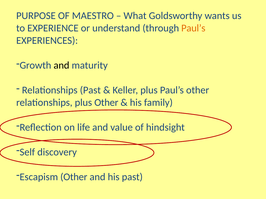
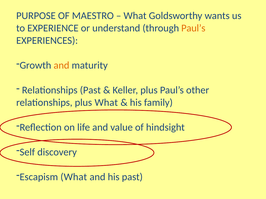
and at (61, 65) colour: black -> orange
plus Other: Other -> What
Escapism Other: Other -> What
